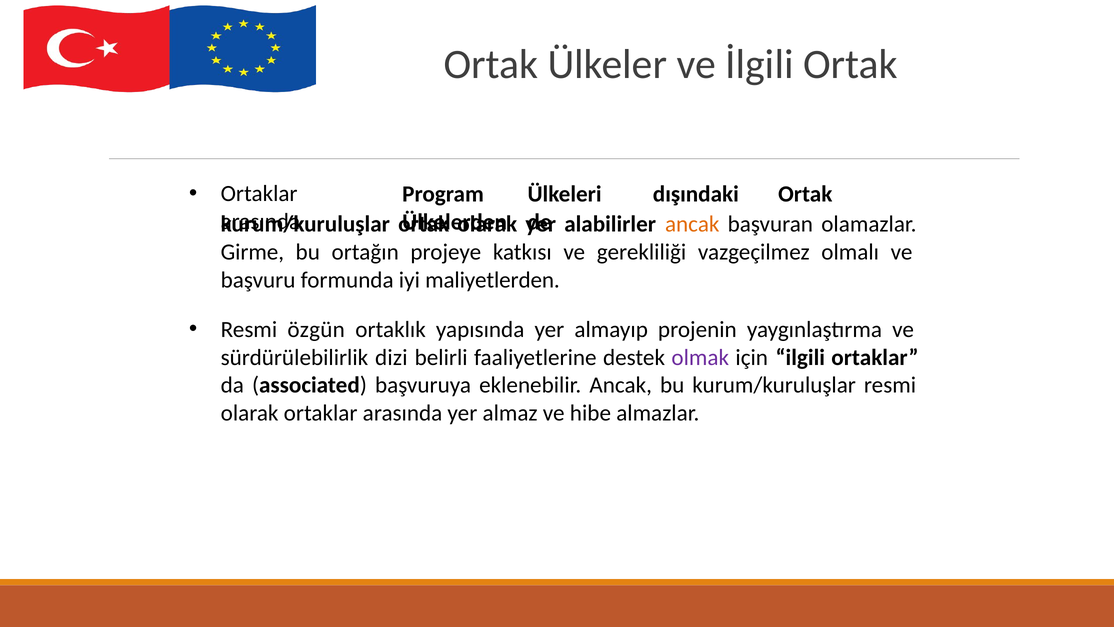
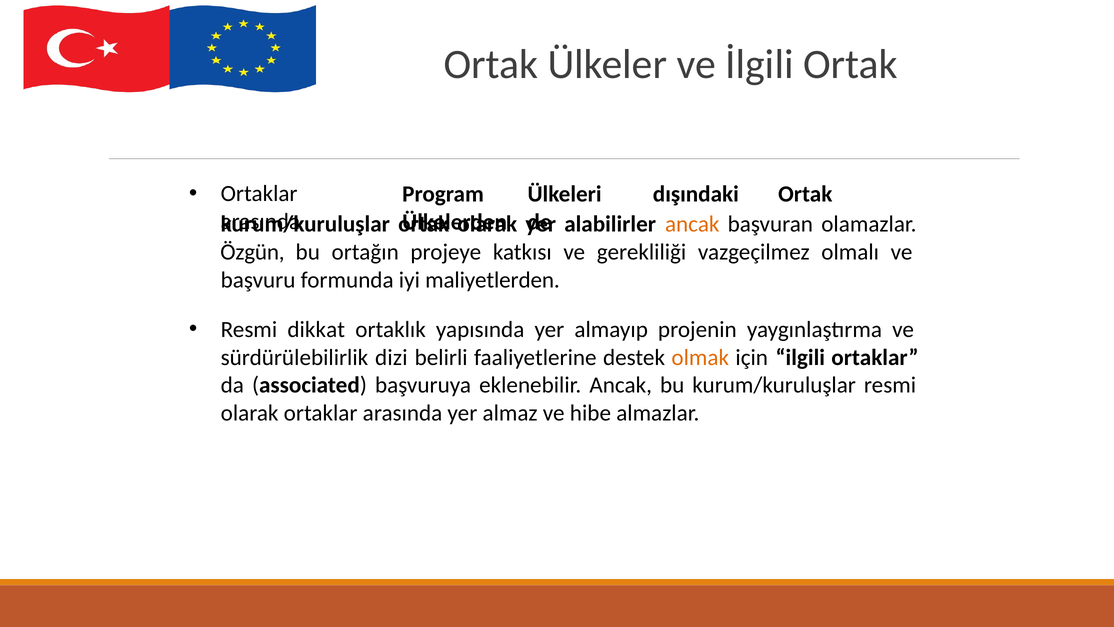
Girme: Girme -> Özgün
özgün: özgün -> dikkat
olmak colour: purple -> orange
